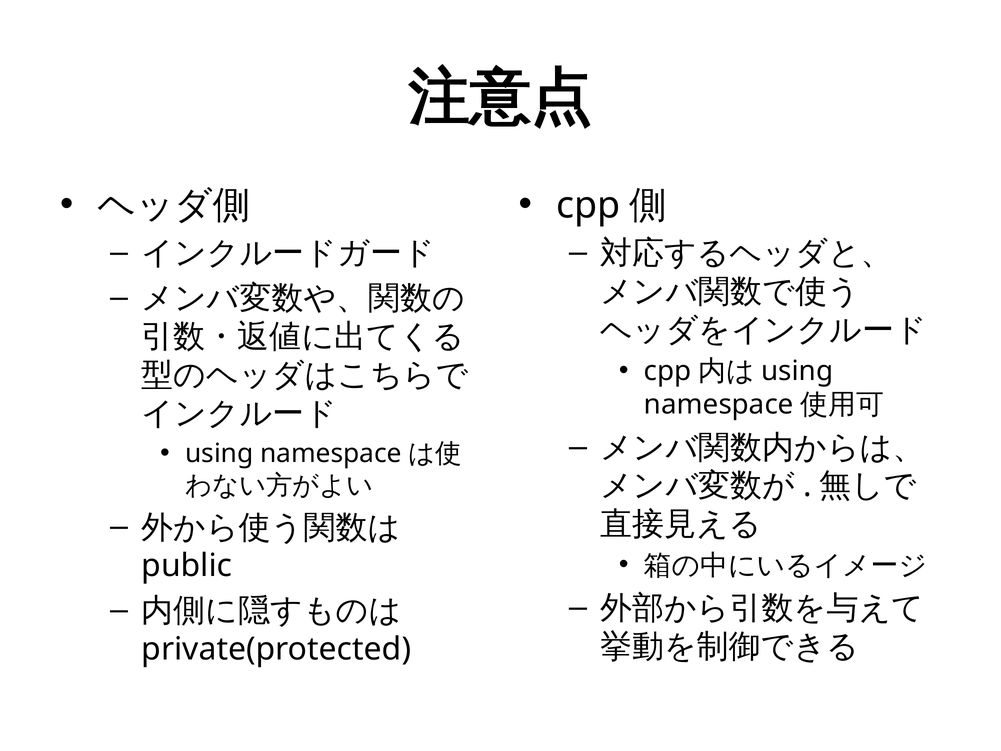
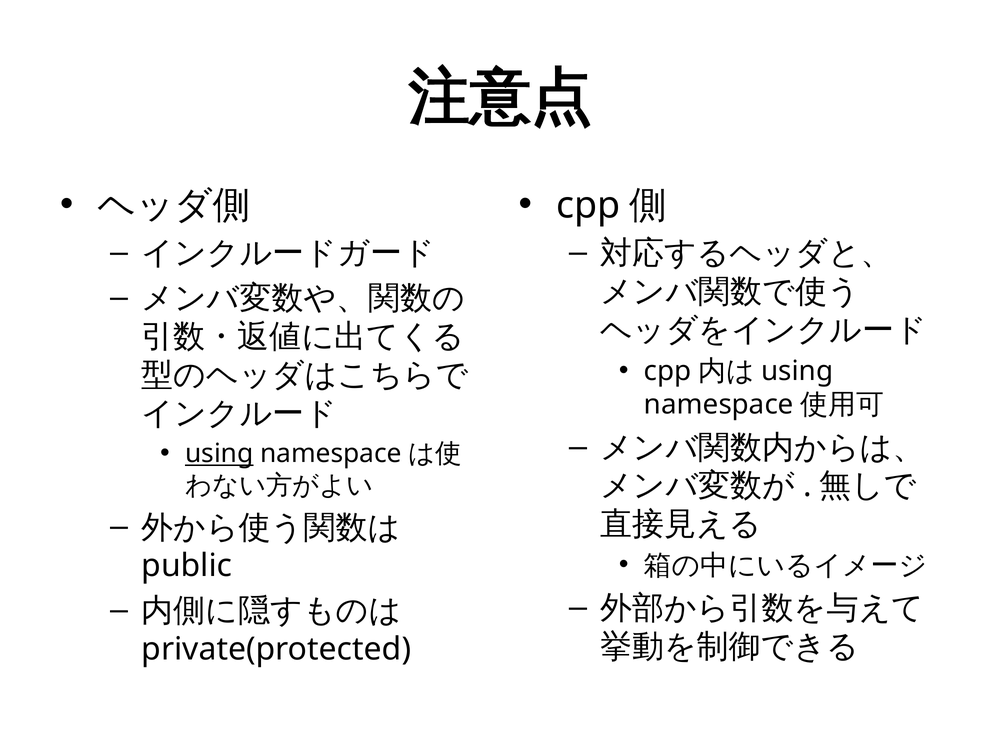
using underline: none -> present
